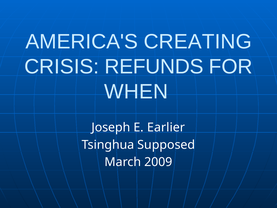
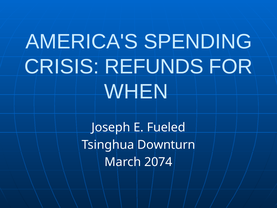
CREATING: CREATING -> SPENDING
Earlier: Earlier -> Fueled
Supposed: Supposed -> Downturn
2009: 2009 -> 2074
